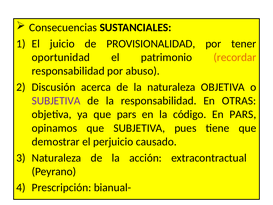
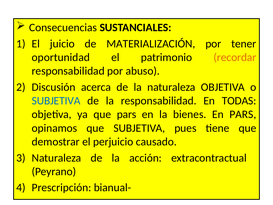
PROVISIONALIDAD: PROVISIONALIDAD -> MATERIALIZACIÓN
SUBJETIVA at (56, 101) colour: purple -> blue
OTRAS: OTRAS -> TODAS
código: código -> bienes
